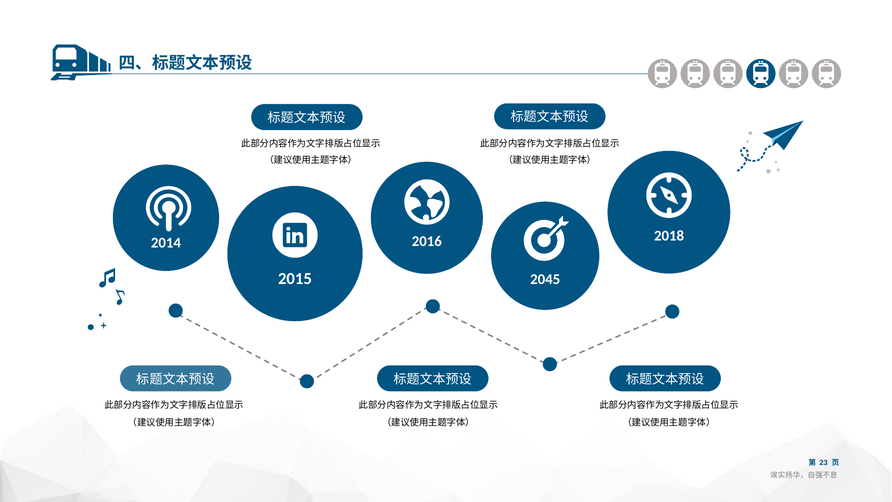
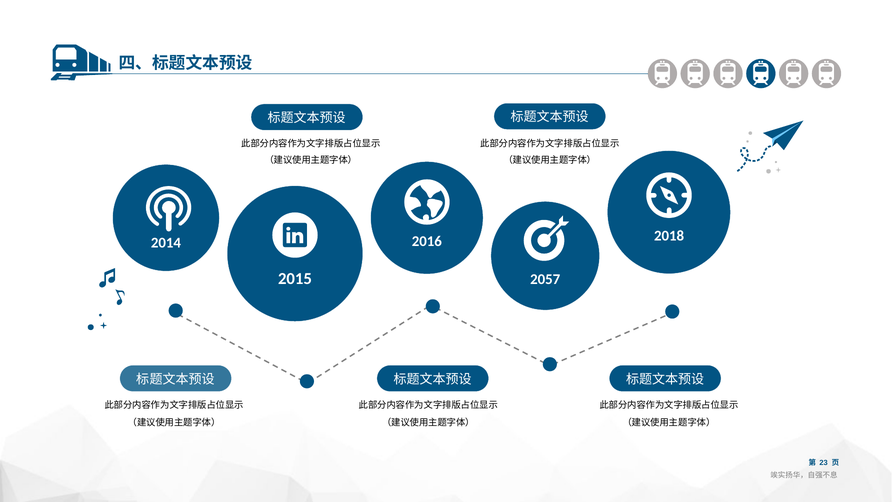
2045: 2045 -> 2057
